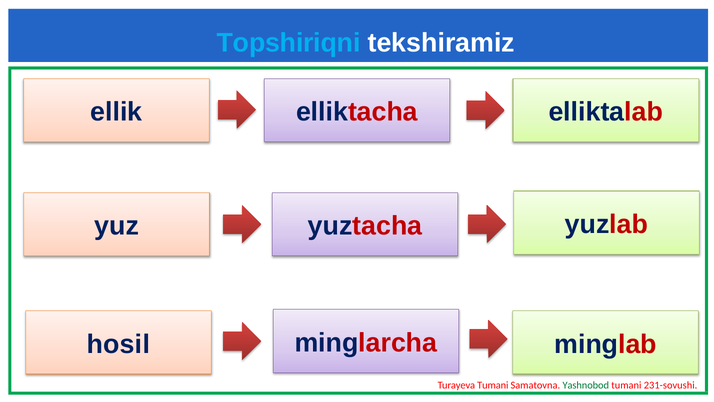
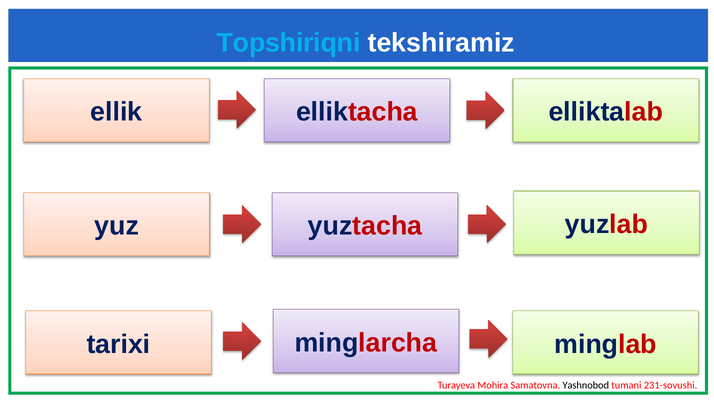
hosil: hosil -> tarixi
Turayeva Tumani: Tumani -> Mohira
Yashnobod colour: green -> black
